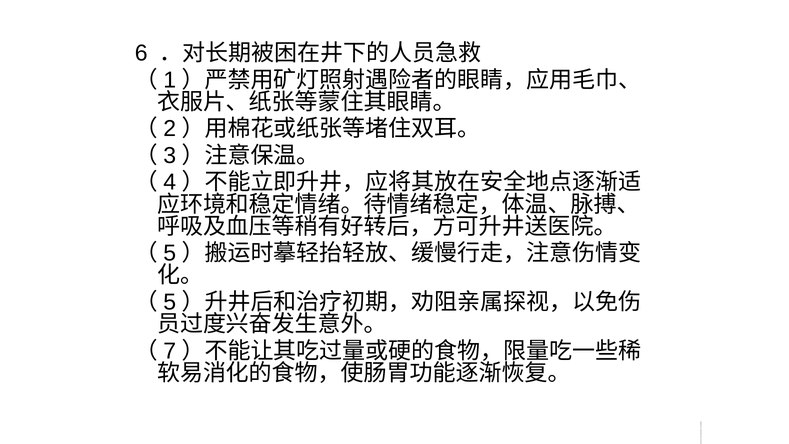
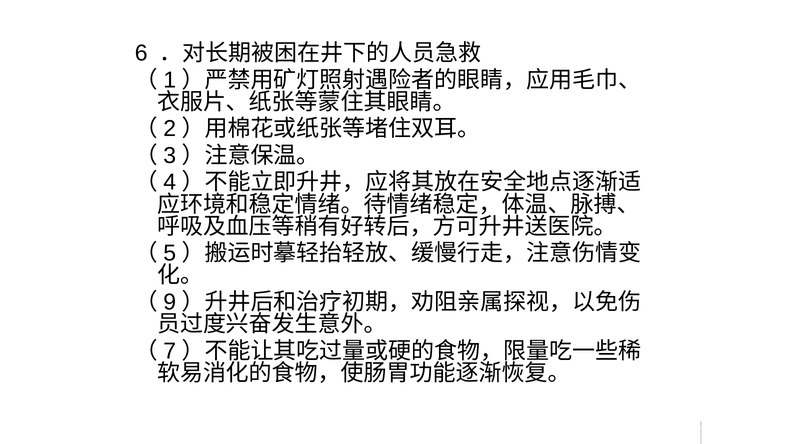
5 at (170, 302): 5 -> 9
